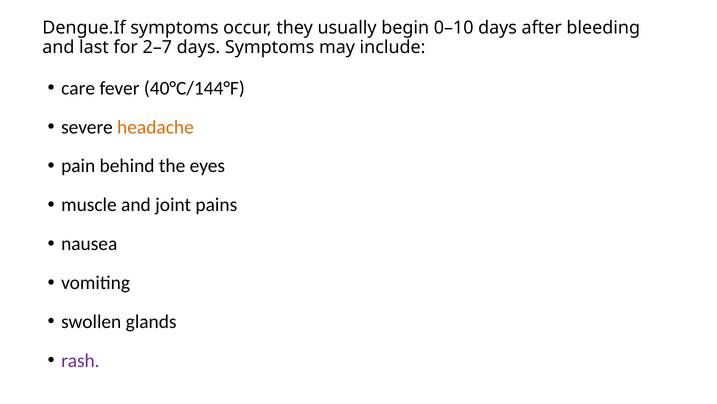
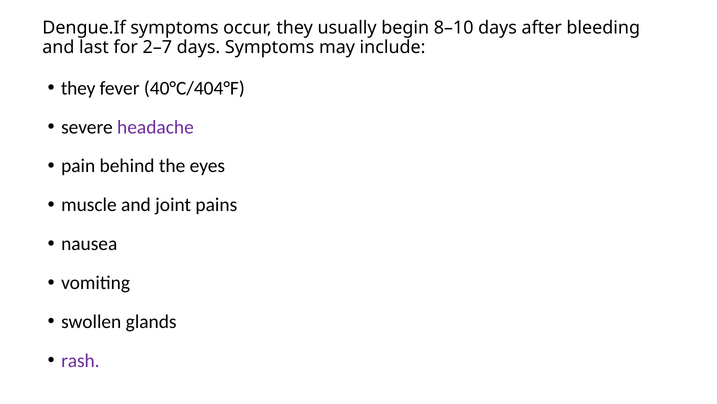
0–10: 0–10 -> 8–10
care at (78, 88): care -> they
40°C/144°F: 40°C/144°F -> 40°C/404°F
headache colour: orange -> purple
